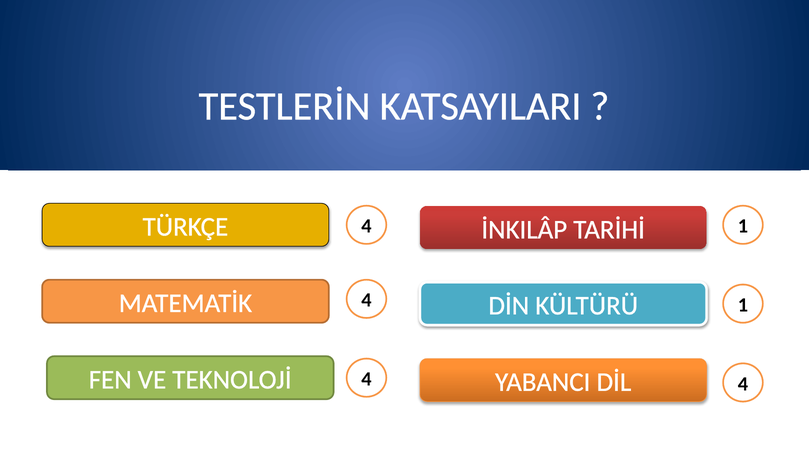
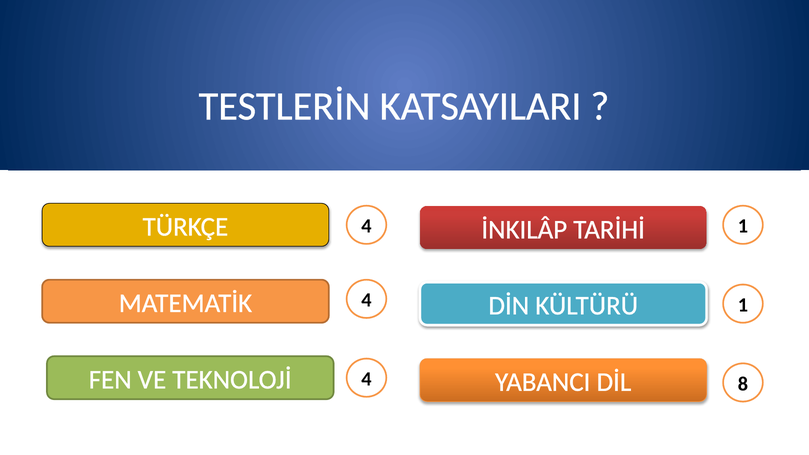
4 at (743, 384): 4 -> 8
